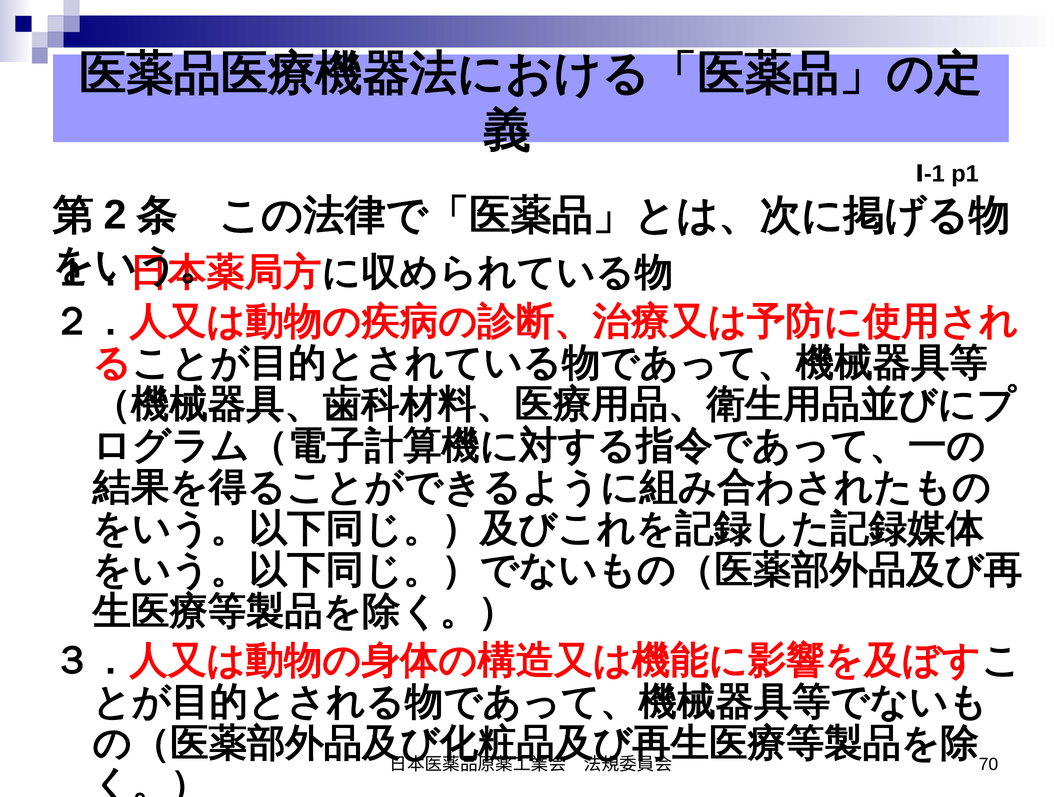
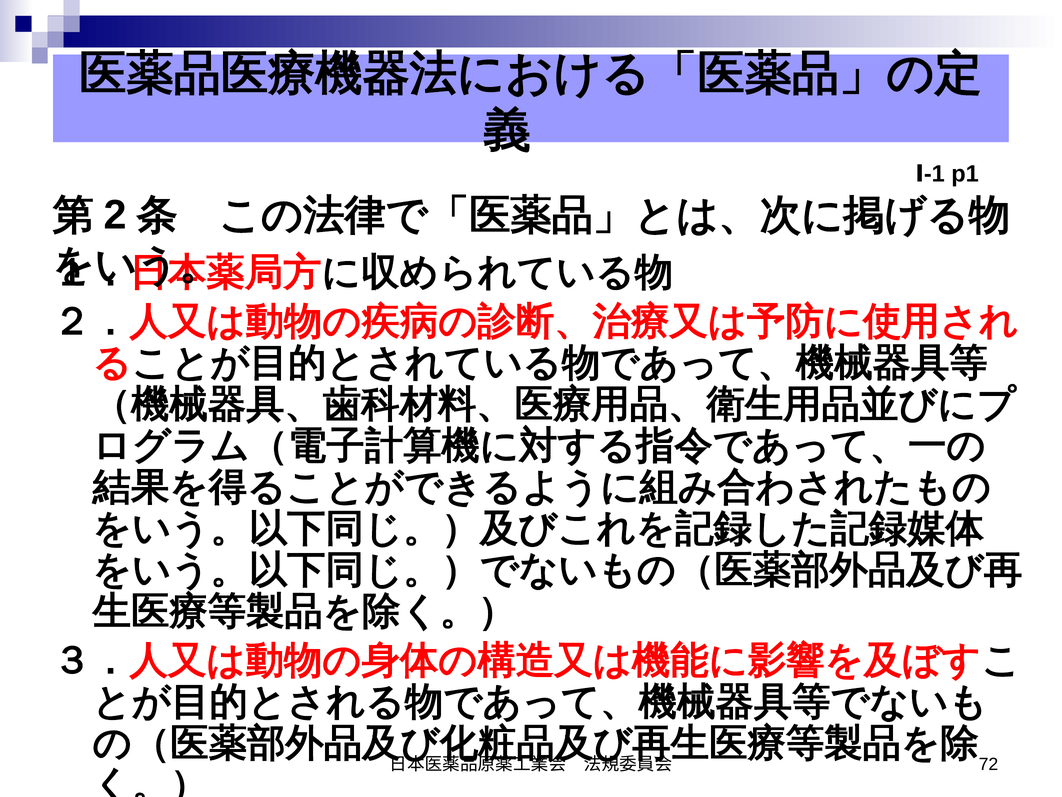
70: 70 -> 72
